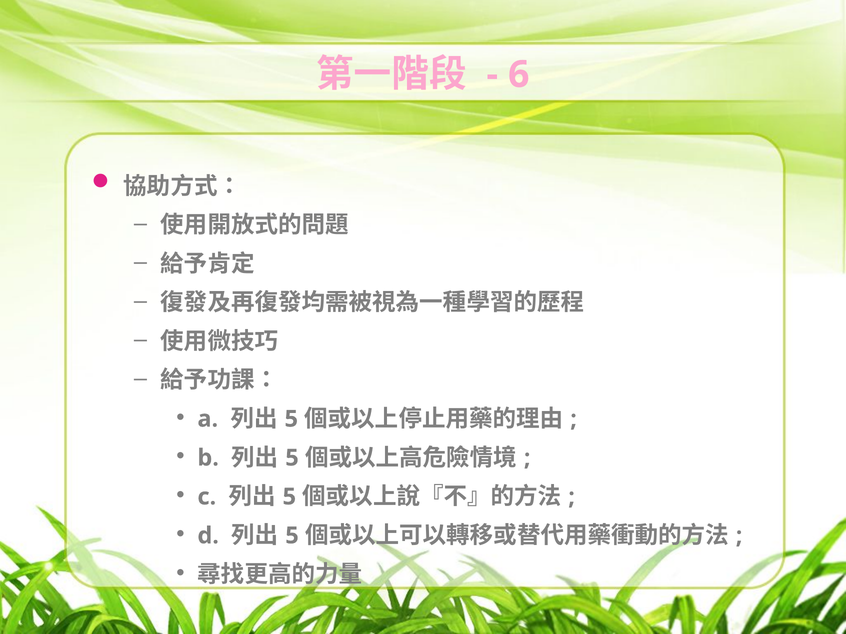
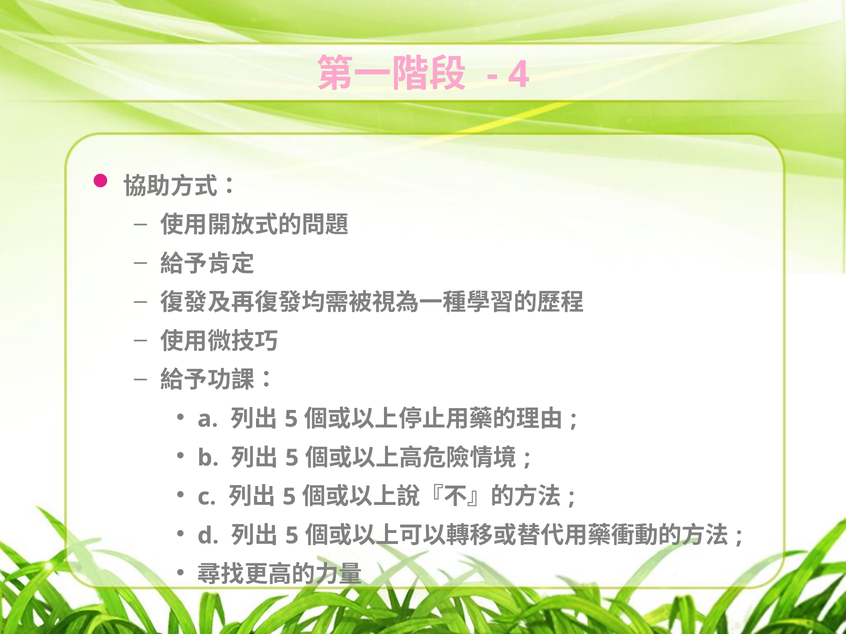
6: 6 -> 4
